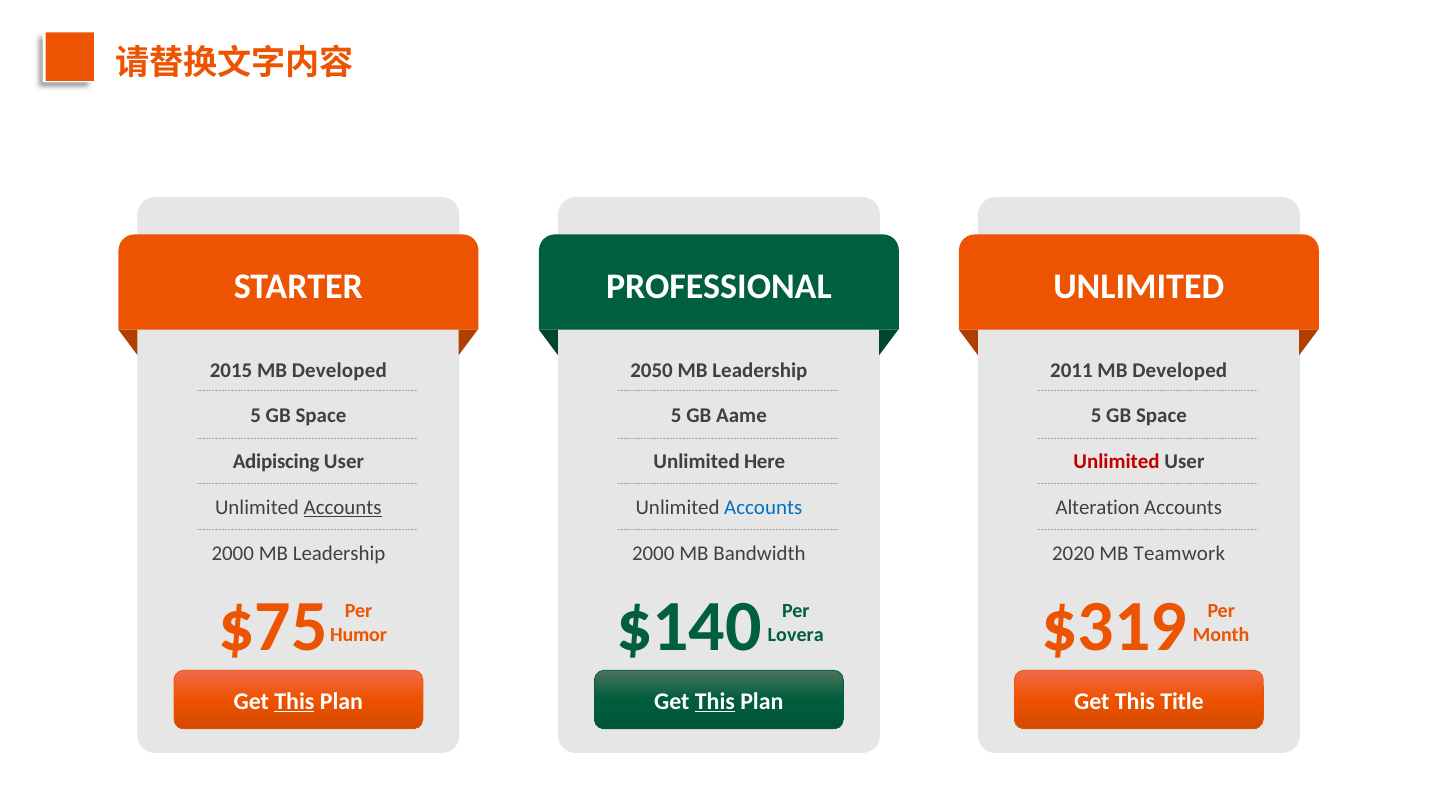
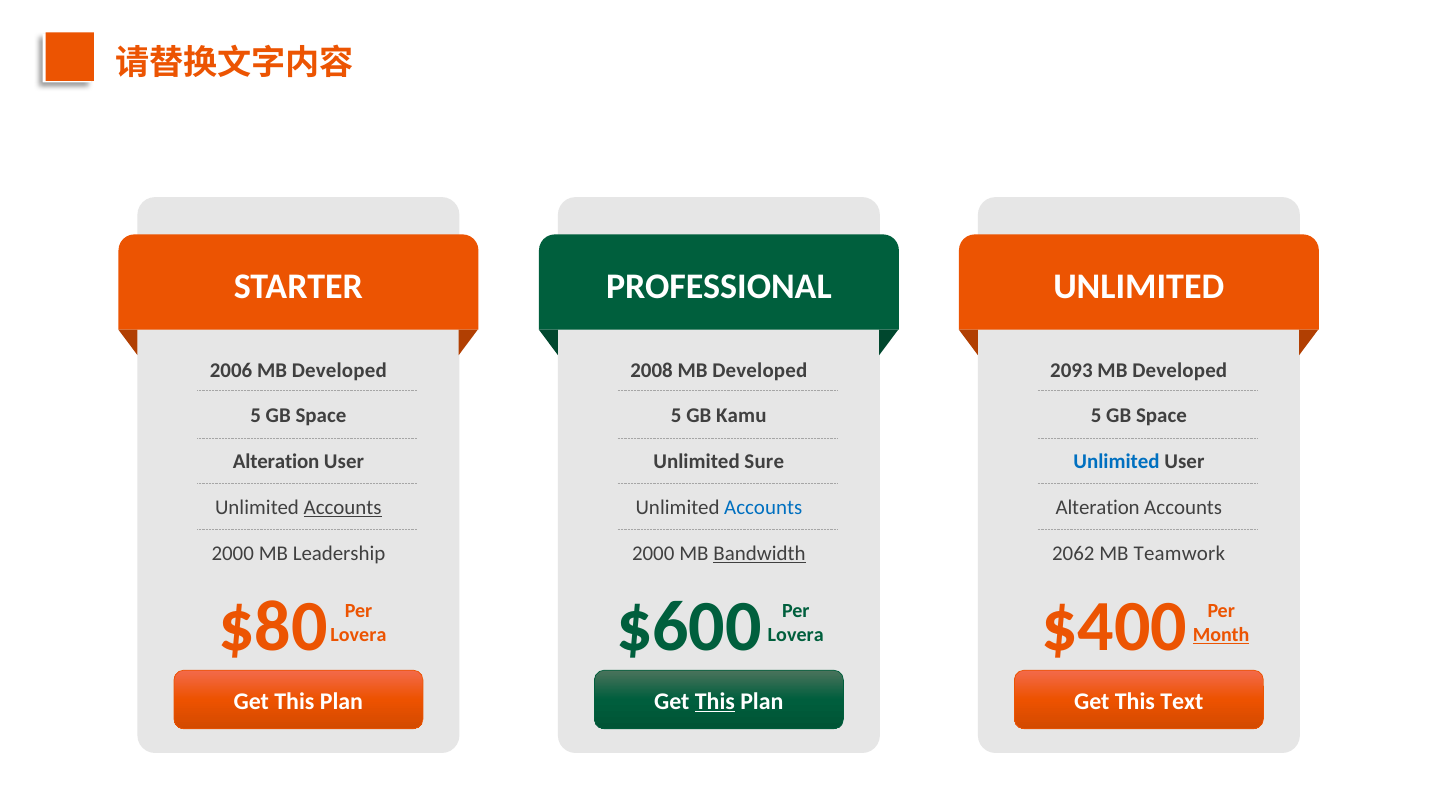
2015: 2015 -> 2006
2050: 2050 -> 2008
Leadership at (760, 370): Leadership -> Developed
2011: 2011 -> 2093
Aame: Aame -> Kamu
Adipiscing at (276, 462): Adipiscing -> Alteration
Here: Here -> Sure
Unlimited at (1117, 462) colour: red -> blue
Bandwidth underline: none -> present
2020: 2020 -> 2062
$75: $75 -> $80
$140: $140 -> $600
$319: $319 -> $400
Humor at (359, 635): Humor -> Lovera
Month underline: none -> present
This at (294, 701) underline: present -> none
Title: Title -> Text
